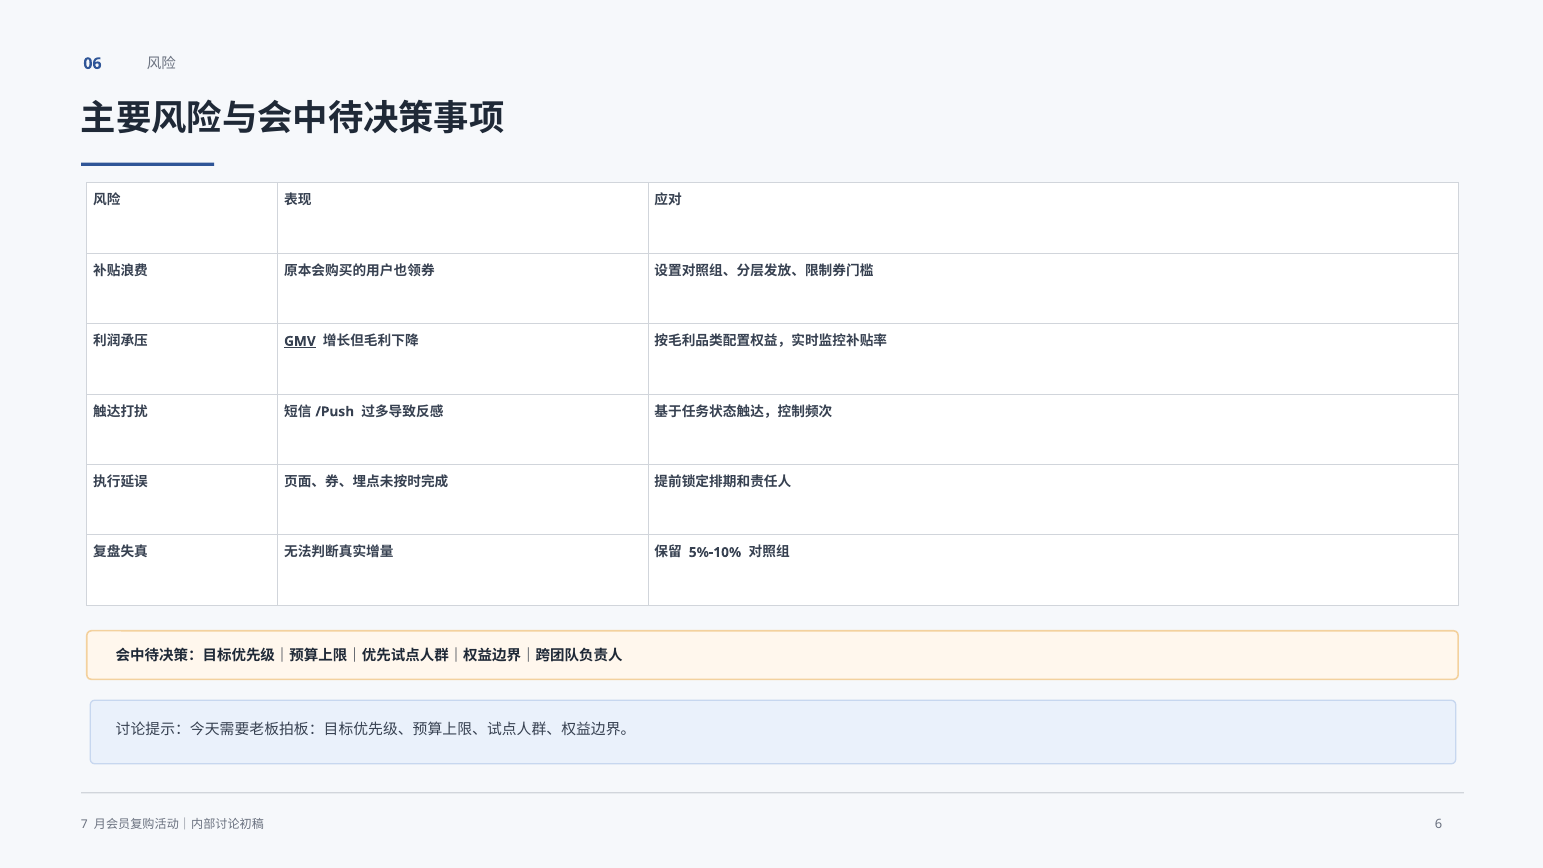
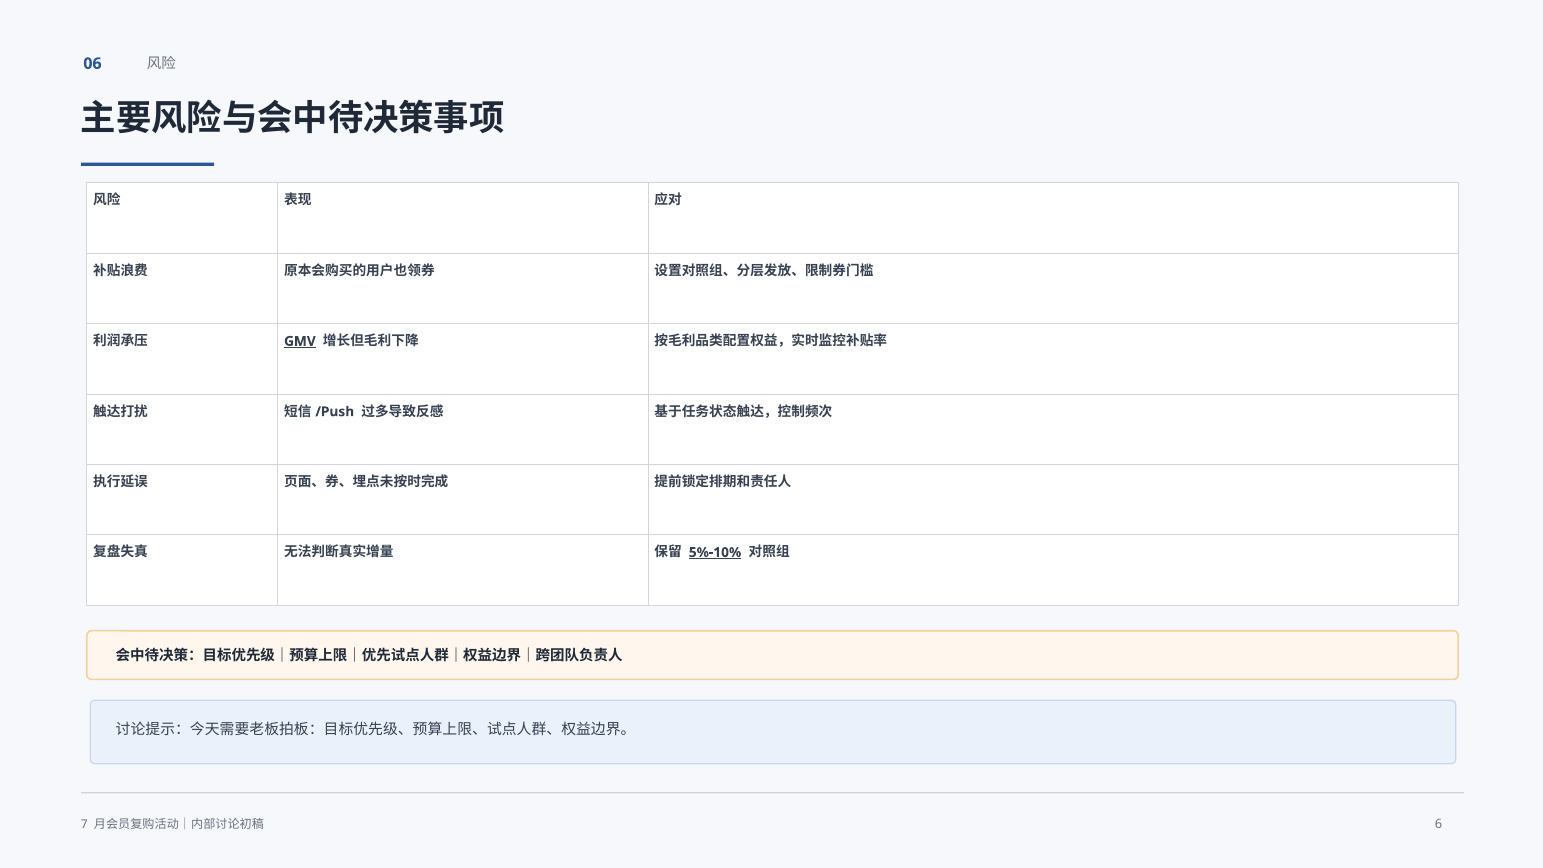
5%-10% underline: none -> present
